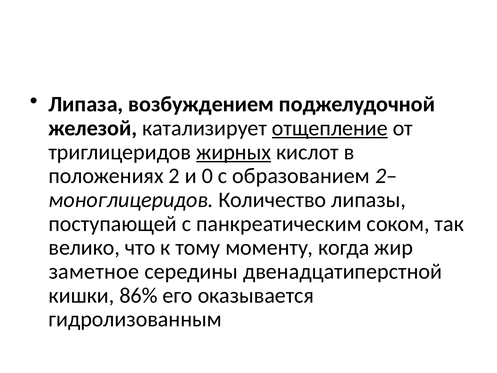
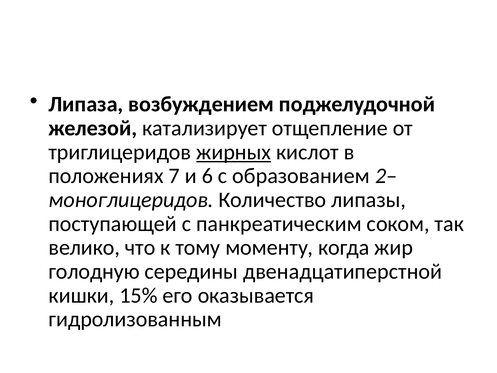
отщепление underline: present -> none
2: 2 -> 7
0: 0 -> 6
заметное: заметное -> голодную
86%: 86% -> 15%
